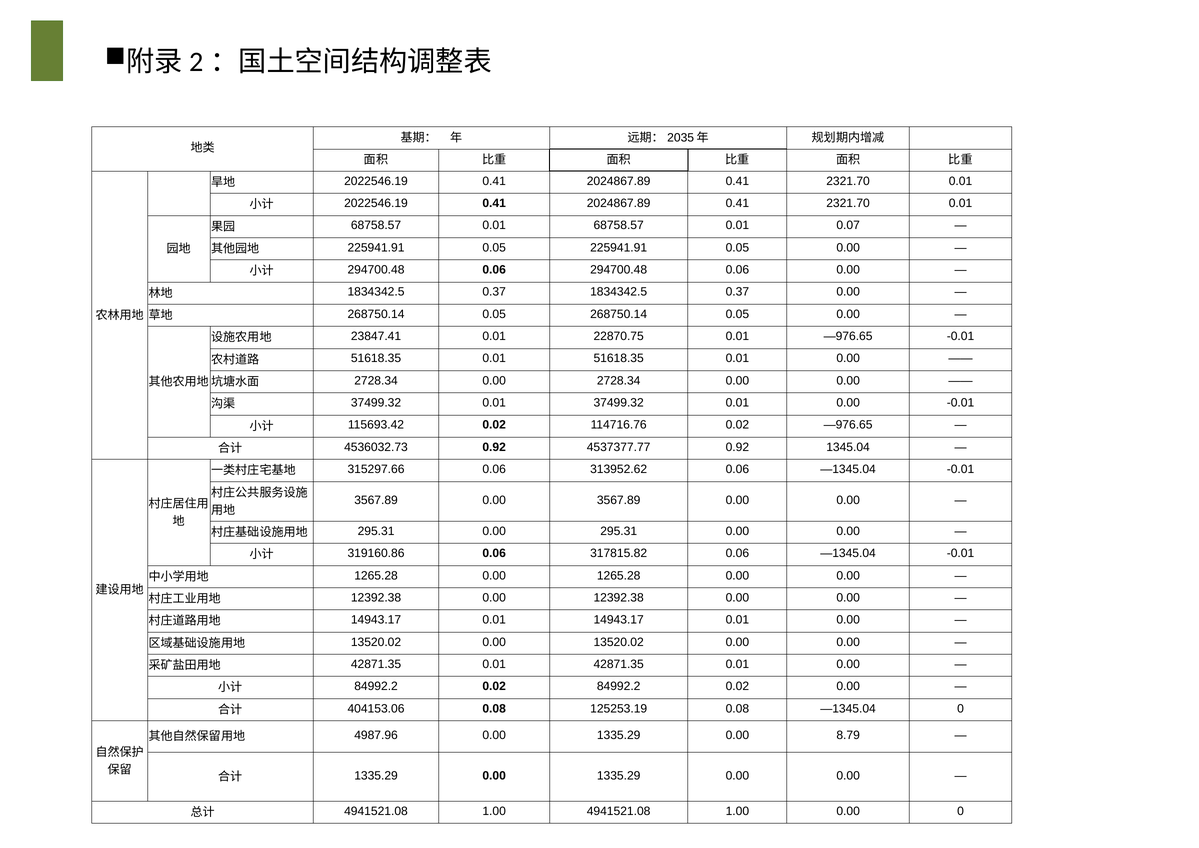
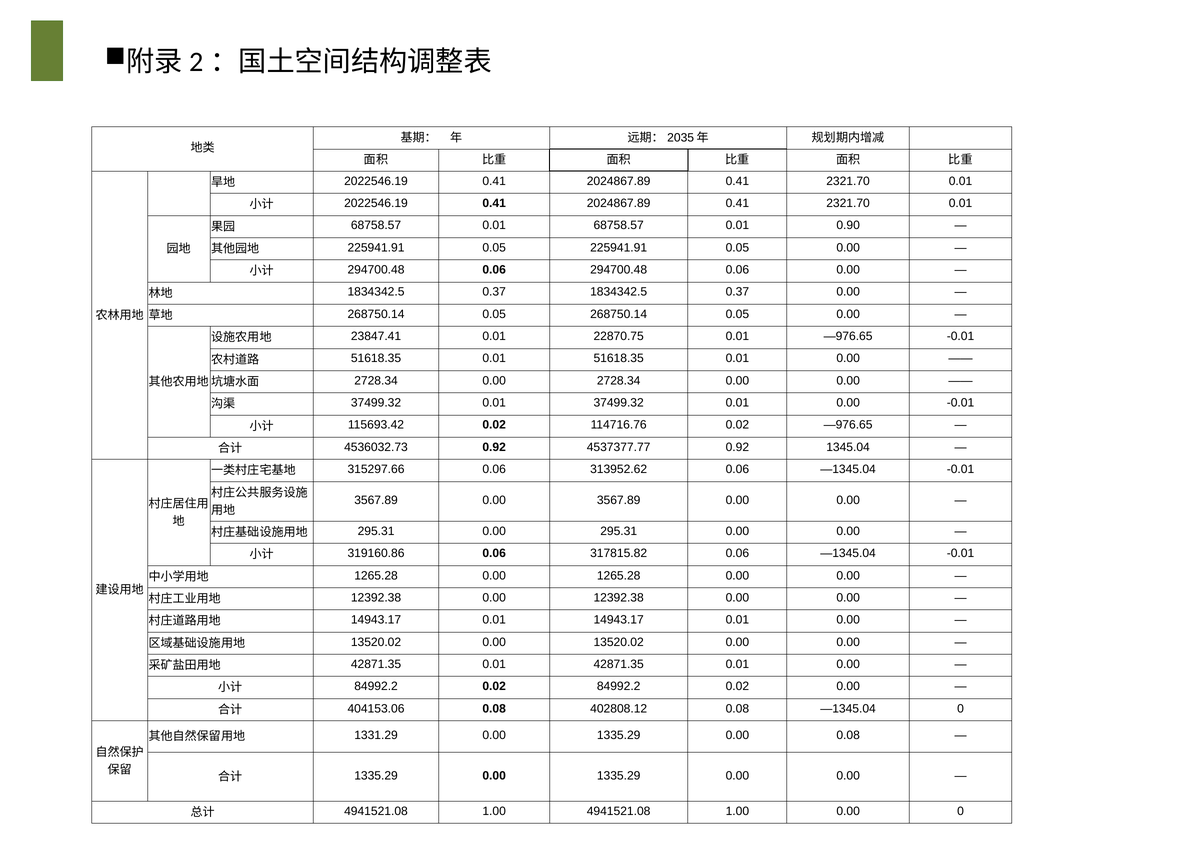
0.07: 0.07 -> 0.90
125253.19: 125253.19 -> 402808.12
4987.96: 4987.96 -> 1331.29
0.00 8.79: 8.79 -> 0.08
